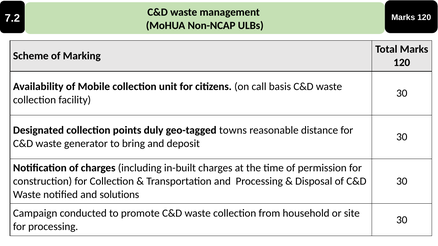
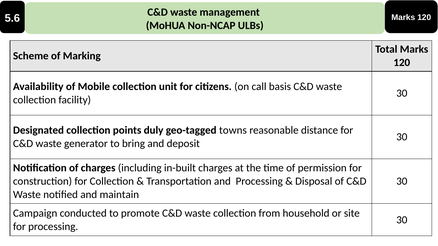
7.2: 7.2 -> 5.6
solutions: solutions -> maintain
